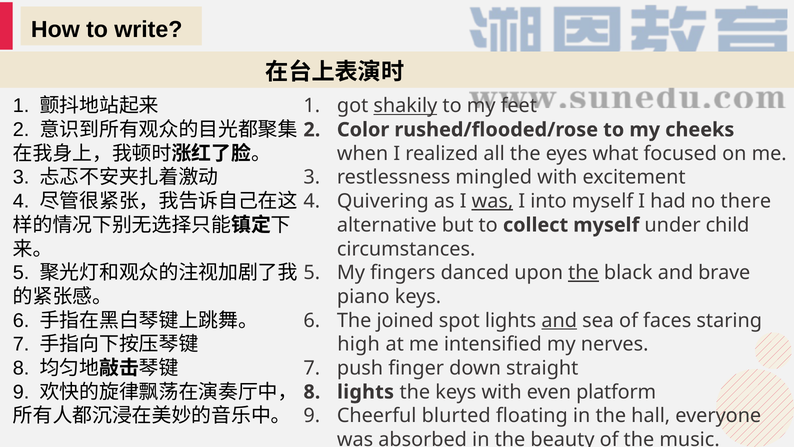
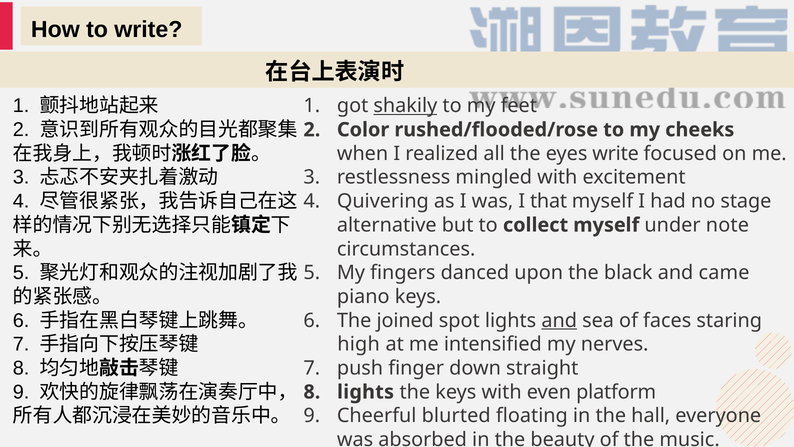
eyes what: what -> write
was at (492, 201) underline: present -> none
into: into -> that
there: there -> stage
child: child -> note
the at (583, 273) underline: present -> none
brave: brave -> came
